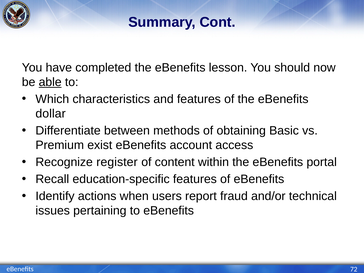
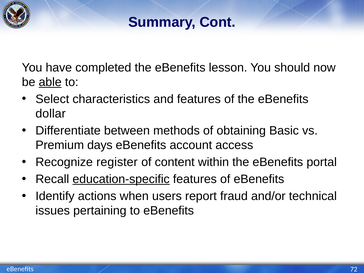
Which: Which -> Select
exist: exist -> days
education-specific underline: none -> present
